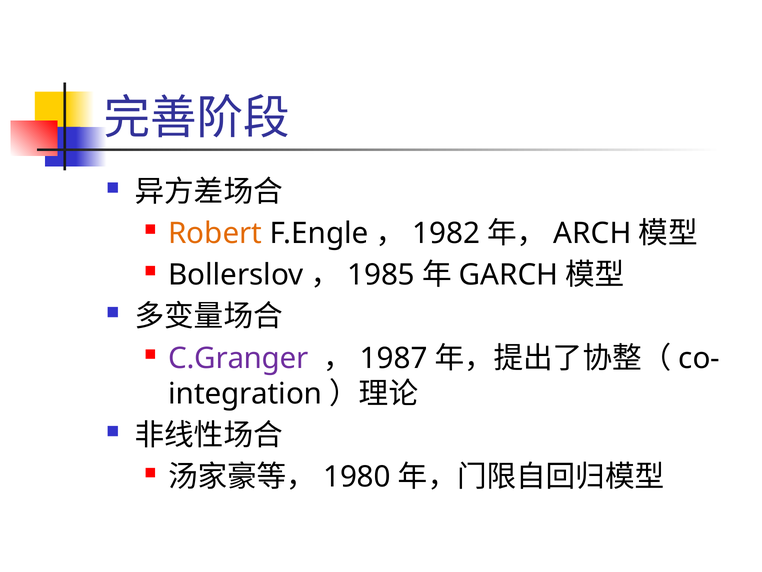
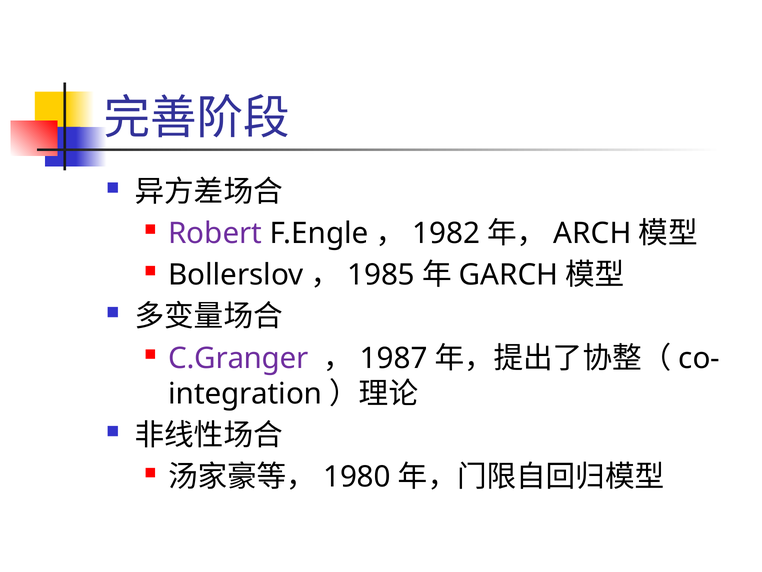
Robert colour: orange -> purple
